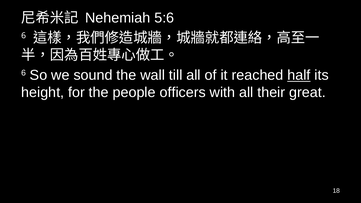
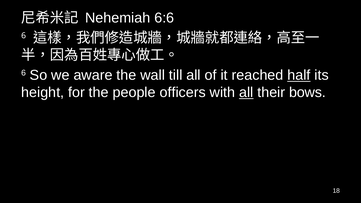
5:6: 5:6 -> 6:6
sound: sound -> aware
all at (246, 92) underline: none -> present
great: great -> bows
